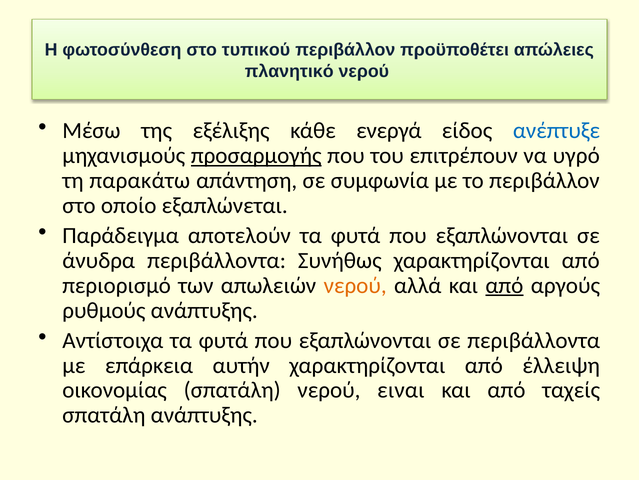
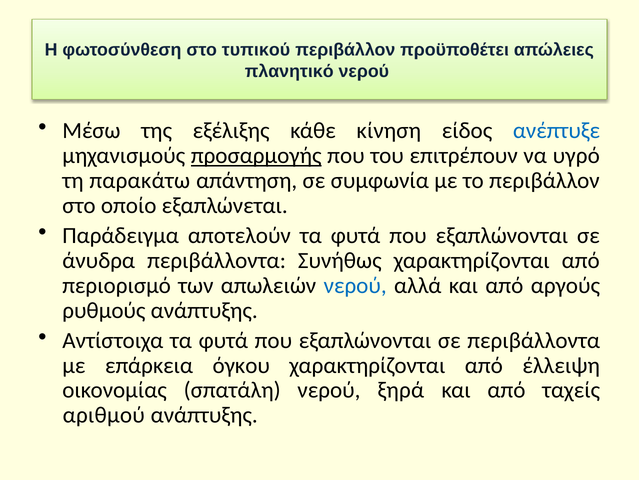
ενεργά: ενεργά -> κίνηση
νερού at (355, 285) colour: orange -> blue
από at (504, 285) underline: present -> none
αυτήν: αυτήν -> όγκου
ειναι: ειναι -> ξηρά
σπατάλη at (104, 415): σπατάλη -> αριθμού
